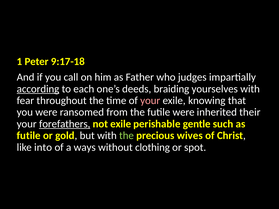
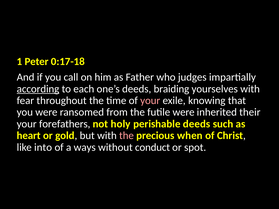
9:17-18: 9:17-18 -> 0:17-18
forefathers underline: present -> none
not exile: exile -> holy
perishable gentle: gentle -> deeds
futile at (29, 136): futile -> heart
the at (126, 136) colour: light green -> pink
wives: wives -> when
clothing: clothing -> conduct
